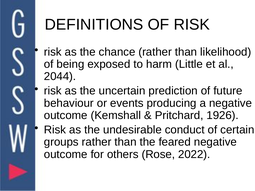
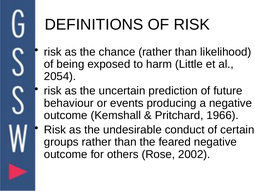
2044: 2044 -> 2054
1926: 1926 -> 1966
2022: 2022 -> 2002
